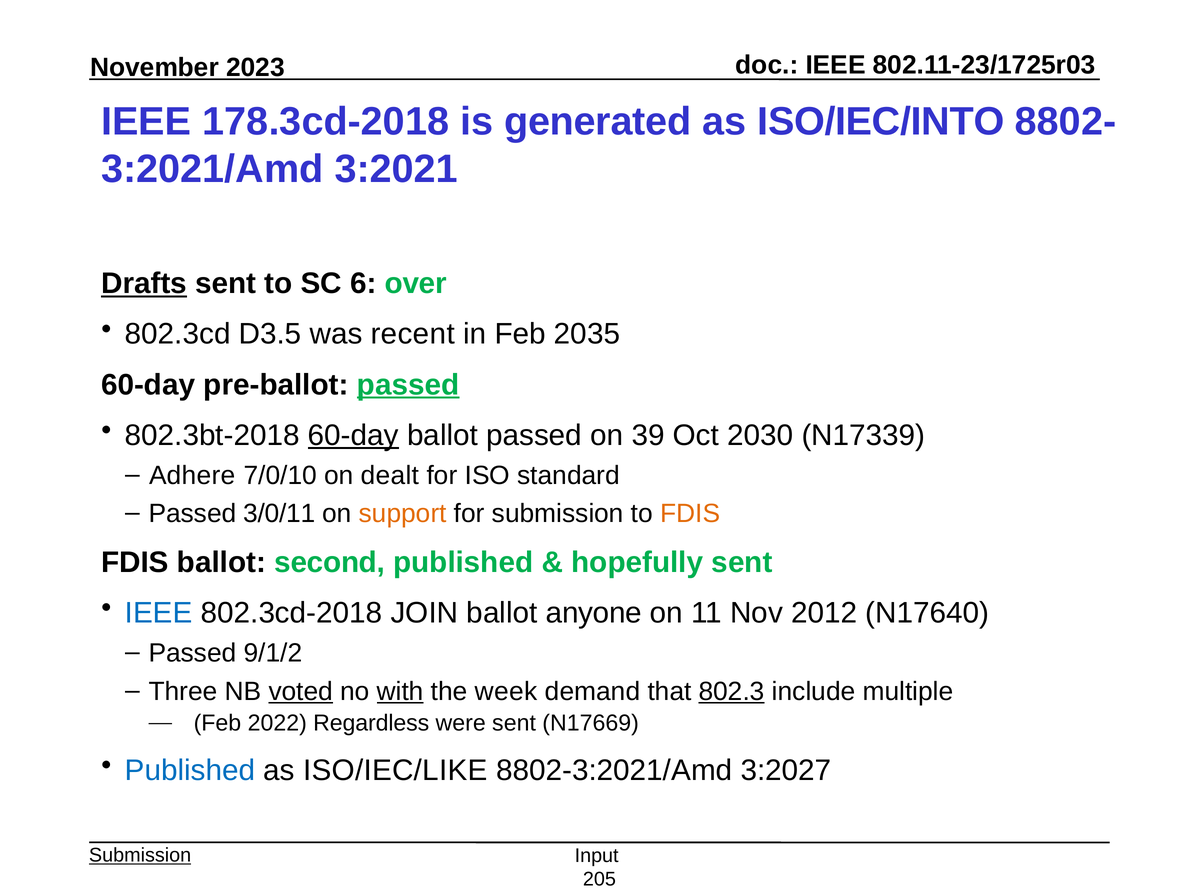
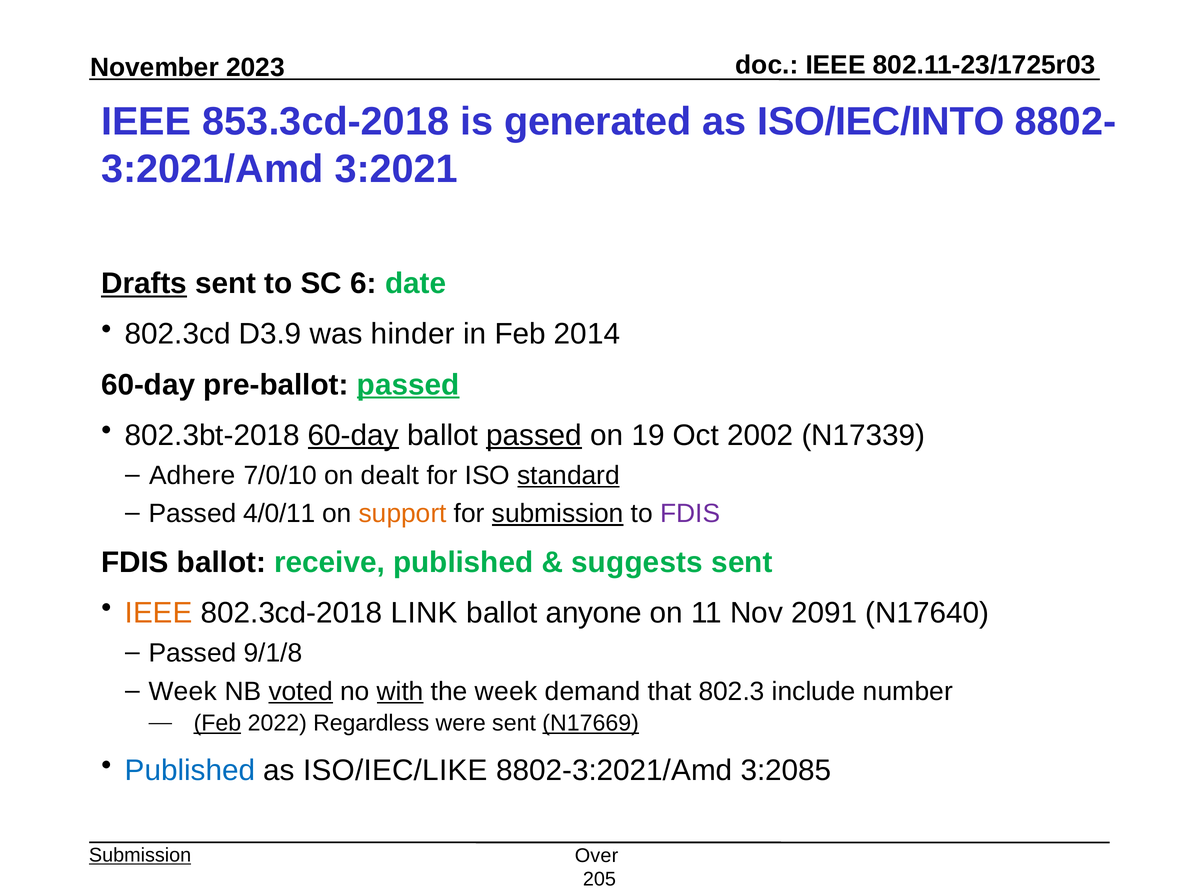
178.3cd-2018: 178.3cd-2018 -> 853.3cd-2018
over: over -> date
D3.5: D3.5 -> D3.9
recent: recent -> hinder
2035: 2035 -> 2014
passed at (534, 435) underline: none -> present
39: 39 -> 19
2030: 2030 -> 2002
standard underline: none -> present
3/0/11: 3/0/11 -> 4/0/11
submission at (558, 514) underline: none -> present
FDIS at (690, 514) colour: orange -> purple
second: second -> receive
hopefully: hopefully -> suggests
IEEE at (159, 613) colour: blue -> orange
JOIN: JOIN -> LINK
2012: 2012 -> 2091
9/1/2: 9/1/2 -> 9/1/8
Three at (183, 691): Three -> Week
802.3 underline: present -> none
multiple: multiple -> number
Feb at (217, 723) underline: none -> present
N17669 underline: none -> present
3:2027: 3:2027 -> 3:2085
Input: Input -> Over
